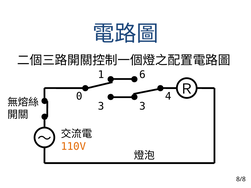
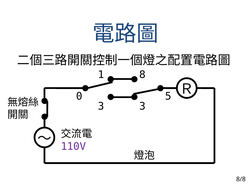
6: 6 -> 8
4: 4 -> 5
110V colour: orange -> purple
